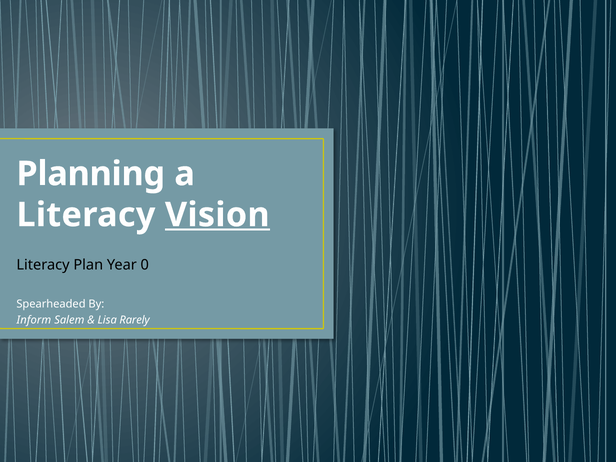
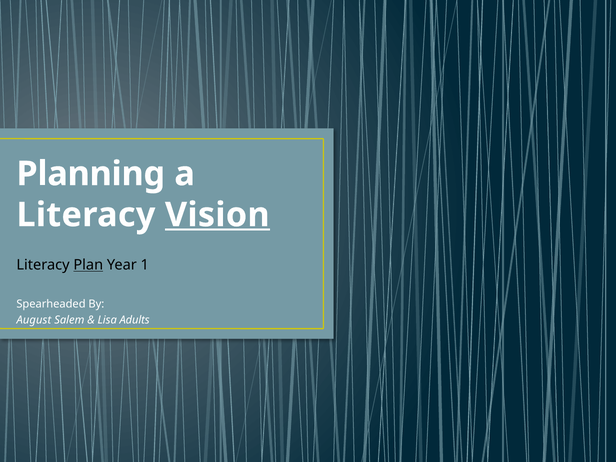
Plan underline: none -> present
0: 0 -> 1
Inform: Inform -> August
Rarely: Rarely -> Adults
